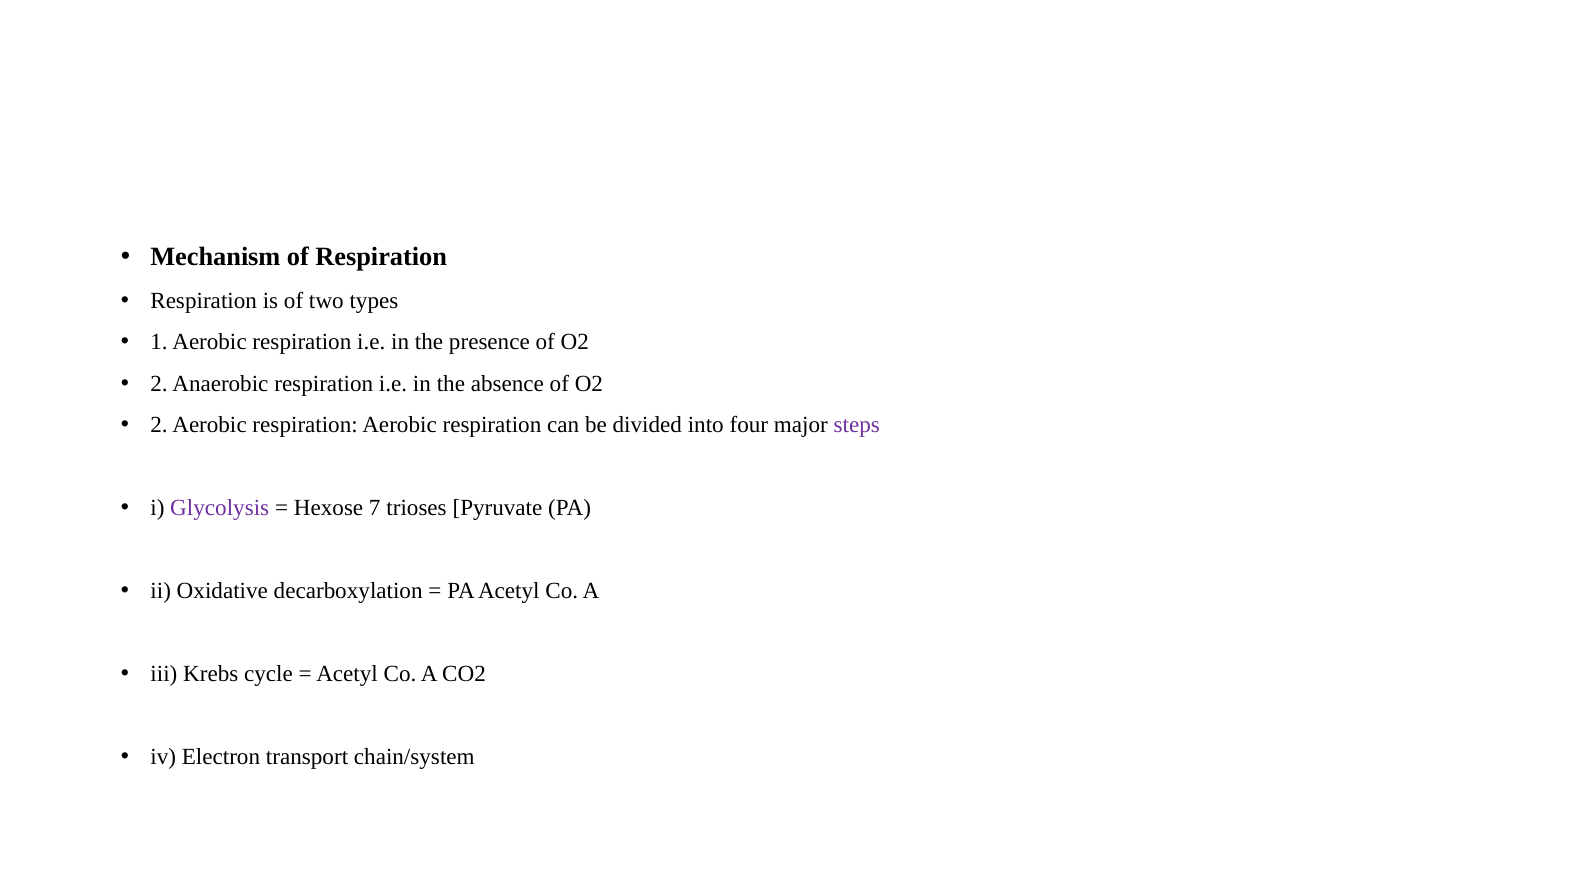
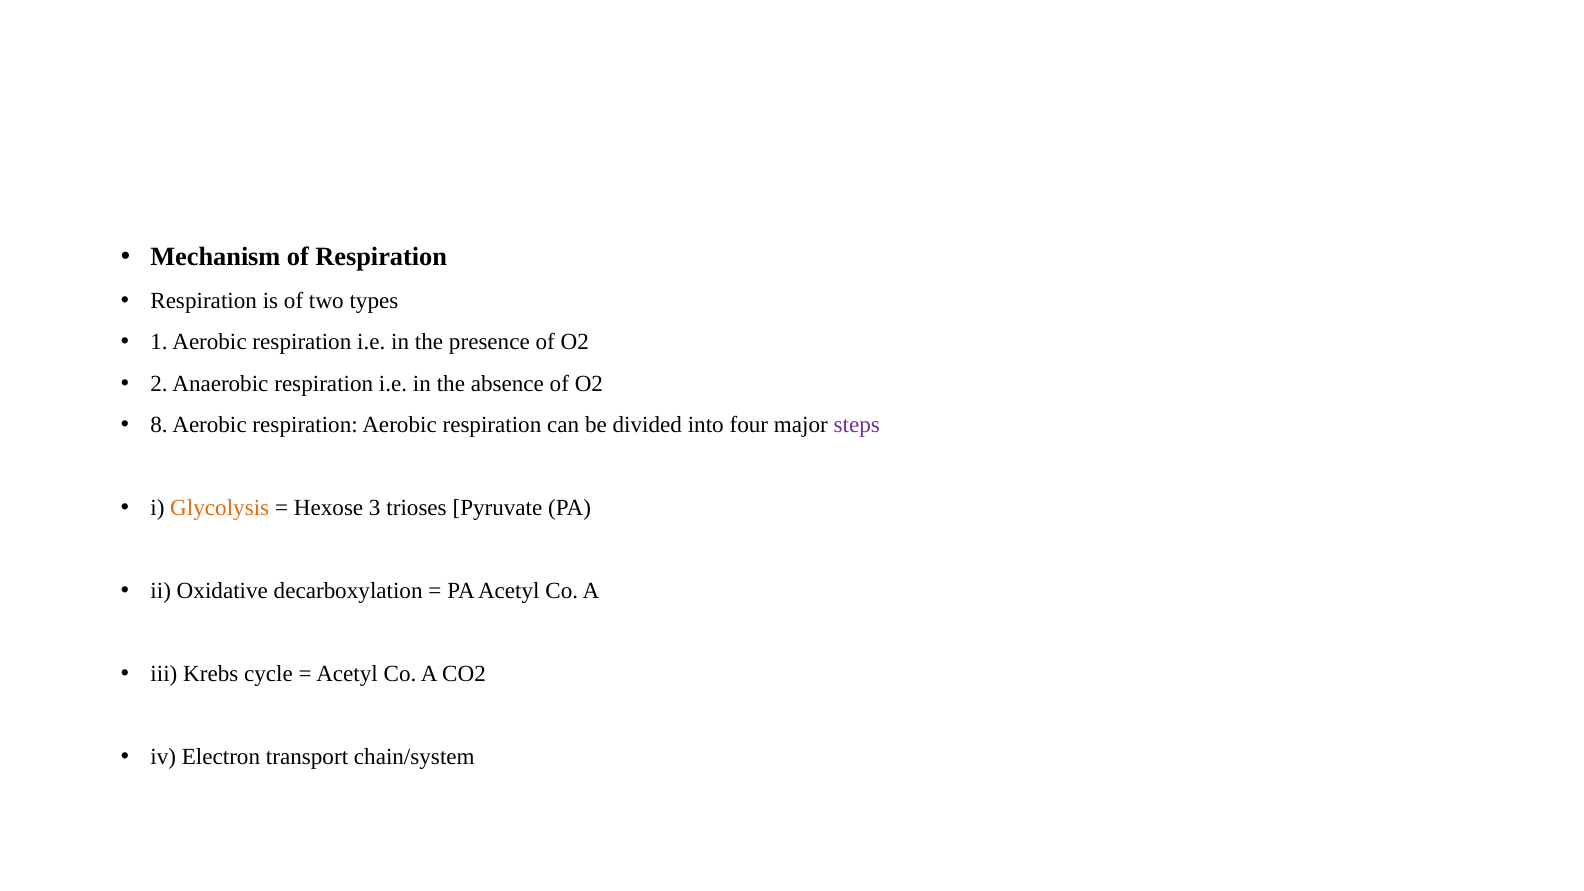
2 at (159, 425): 2 -> 8
Glycolysis colour: purple -> orange
7: 7 -> 3
